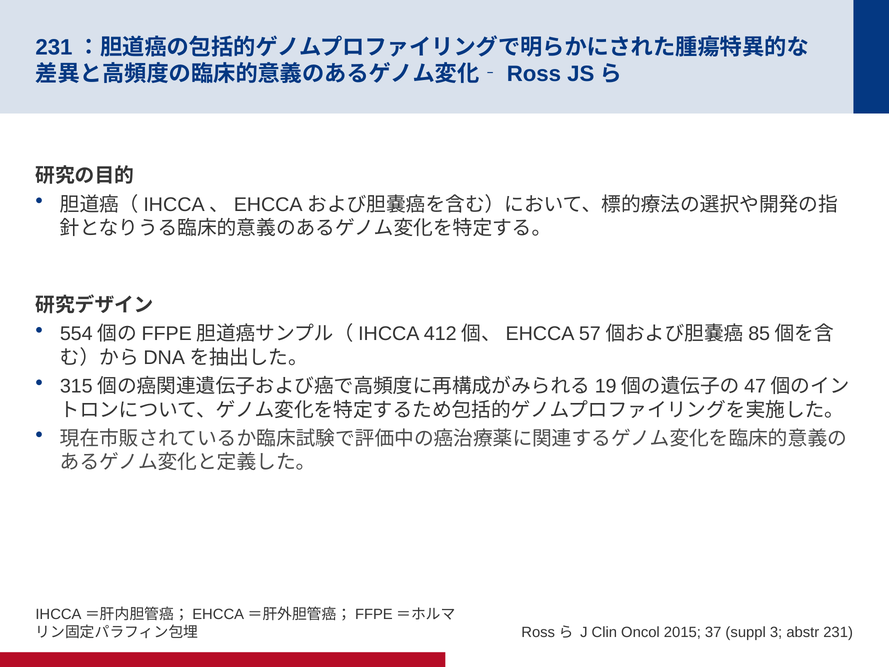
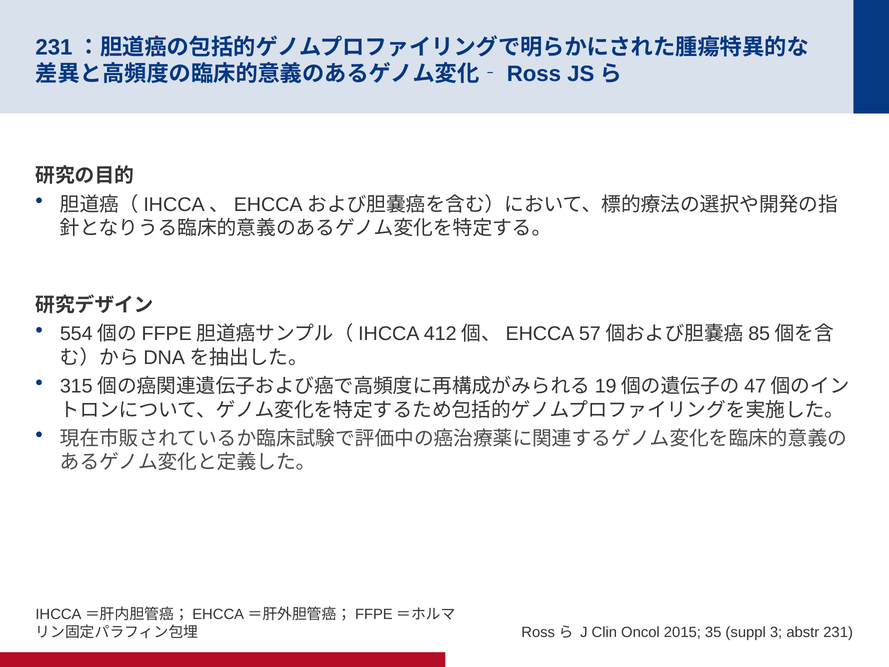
37: 37 -> 35
